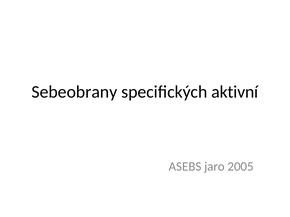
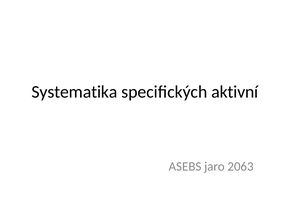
Sebeobrany: Sebeobrany -> Systematika
2005: 2005 -> 2063
